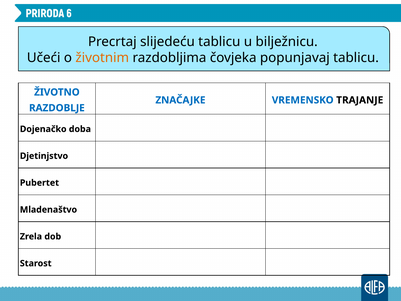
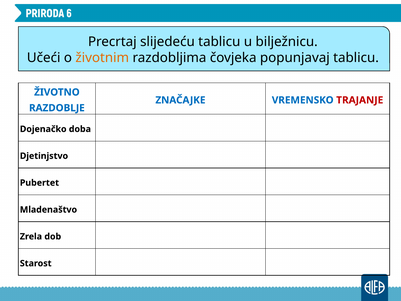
TRAJANJE colour: black -> red
